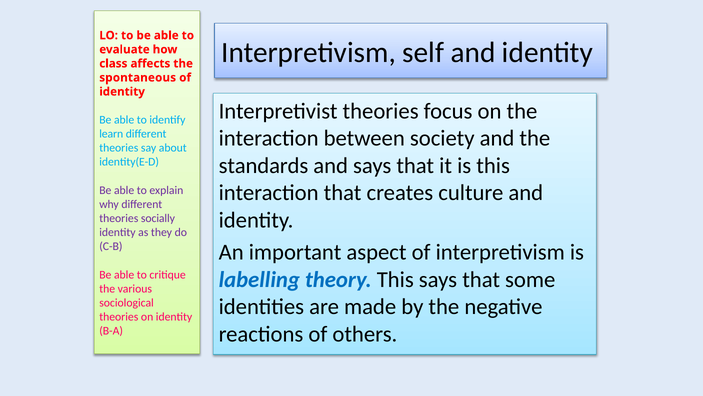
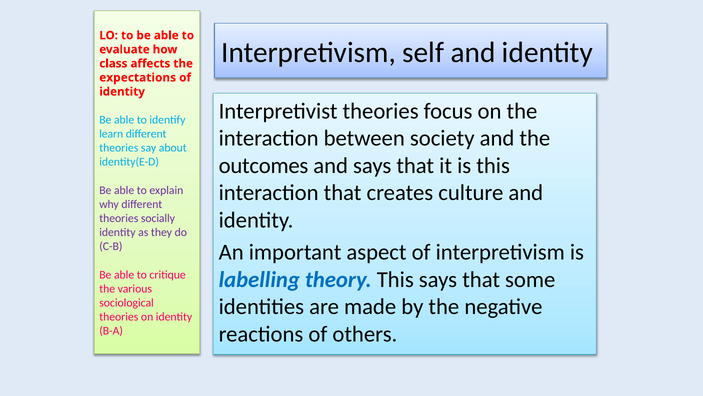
spontaneous: spontaneous -> expectations
standards: standards -> outcomes
